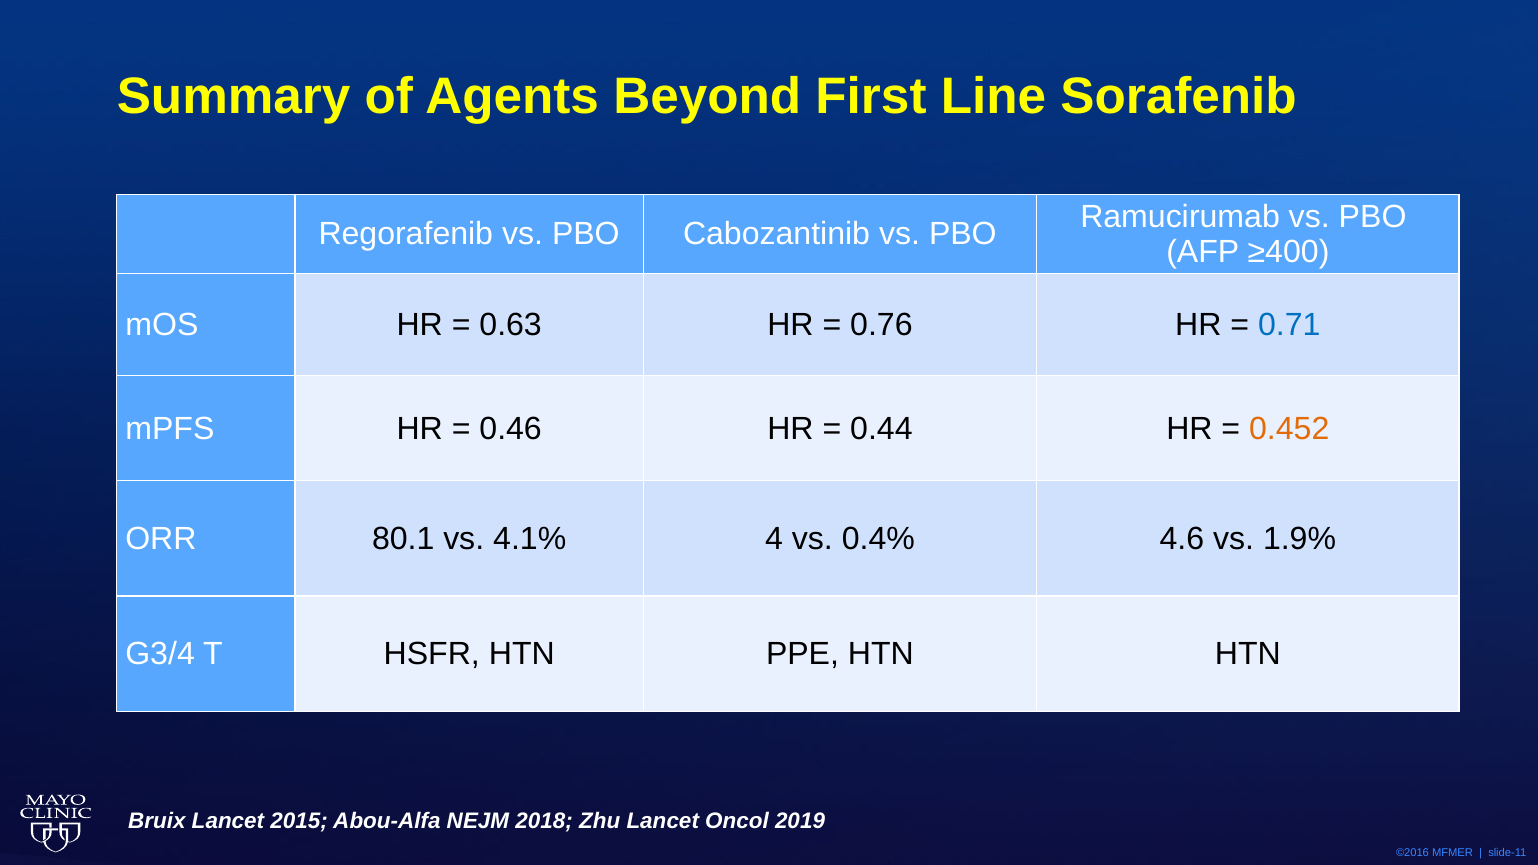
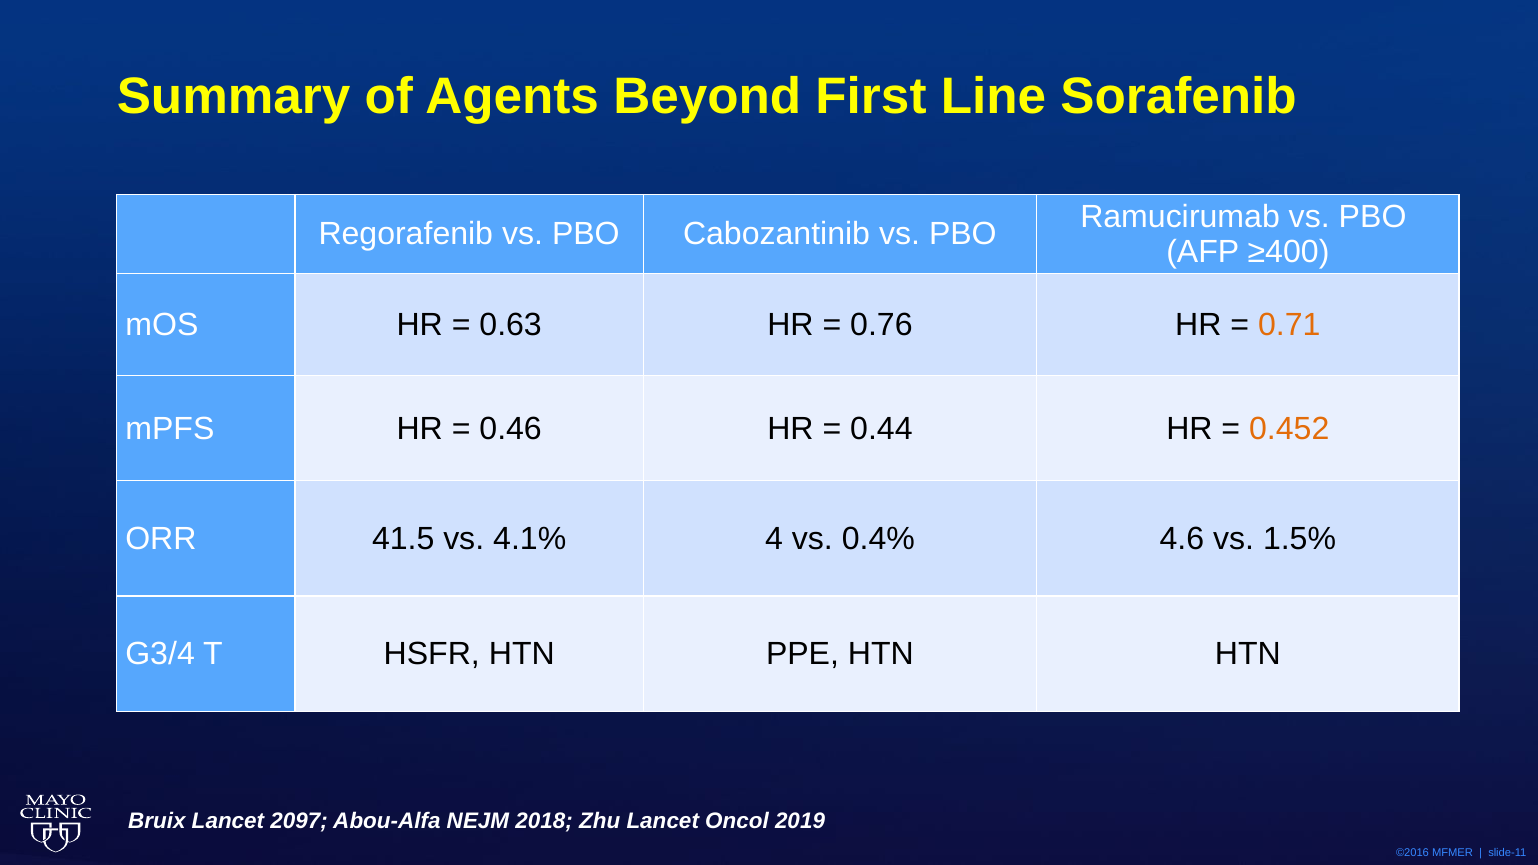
0.71 colour: blue -> orange
80.1: 80.1 -> 41.5
1.9%: 1.9% -> 1.5%
2015: 2015 -> 2097
